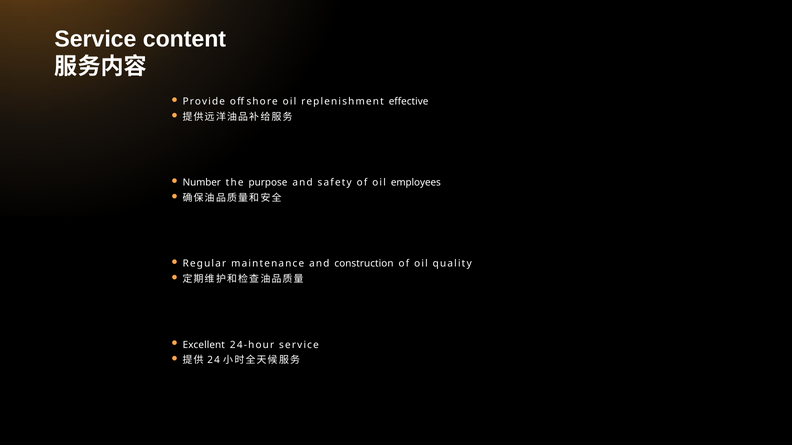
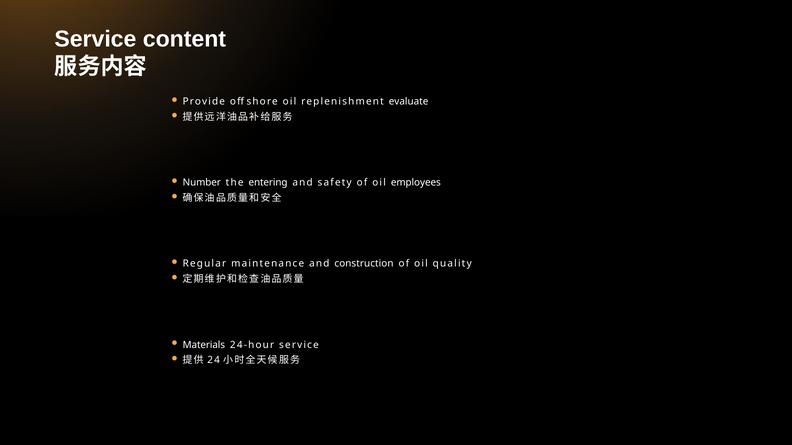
effective: effective -> evaluate
purpose: purpose -> entering
Excellent: Excellent -> Materials
